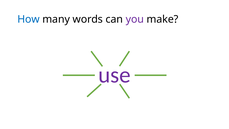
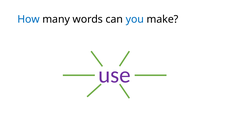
you colour: purple -> blue
